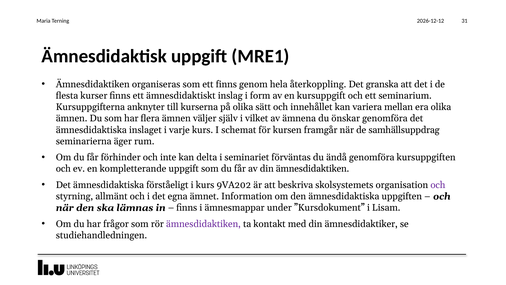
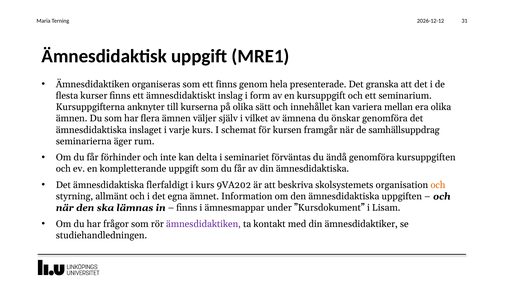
återkoppling: återkoppling -> presenterade
din ämnesdidaktiken: ämnesdidaktiken -> ämnesdidaktiska
förståeligt: förståeligt -> flerfaldigt
och at (438, 185) colour: purple -> orange
